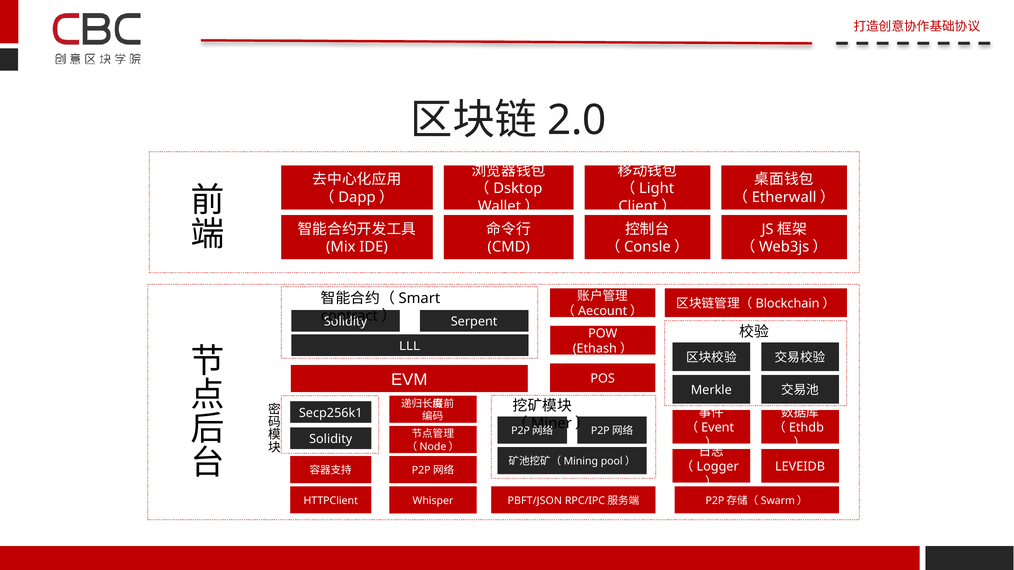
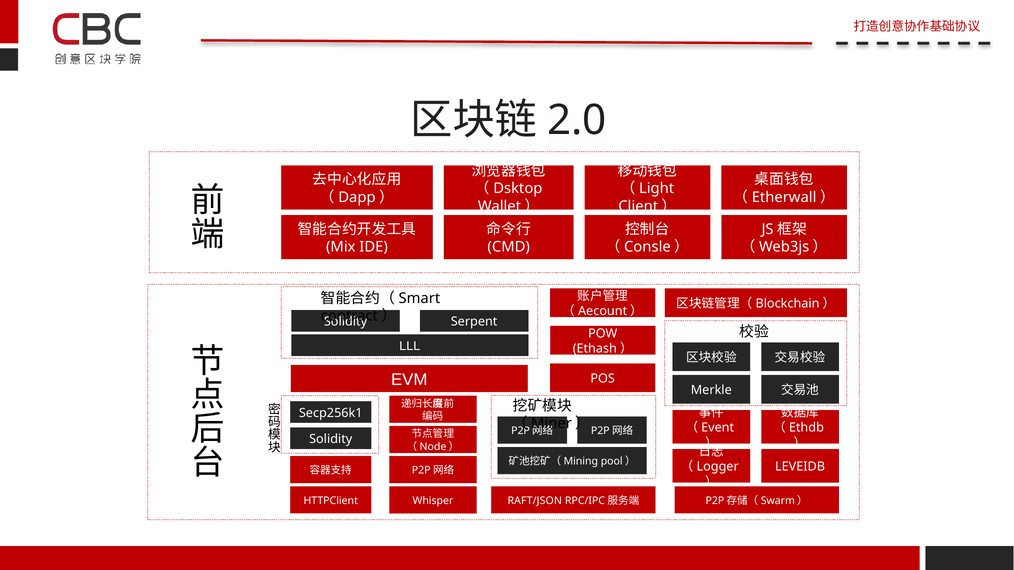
PBFT/JSON: PBFT/JSON -> RAFT/JSON
